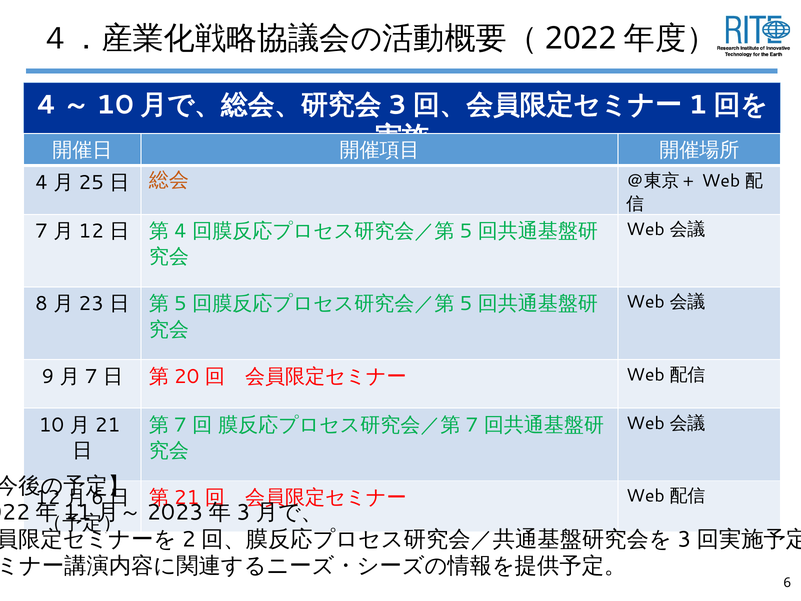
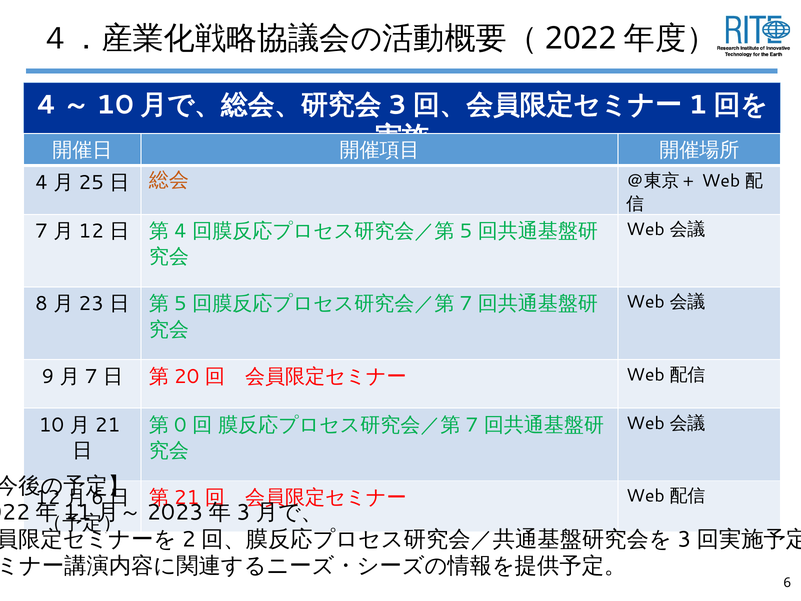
5 at (466, 304): 5 -> 7
7 at (180, 425): 7 -> 0
